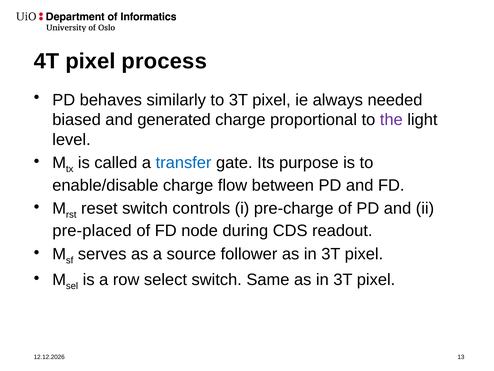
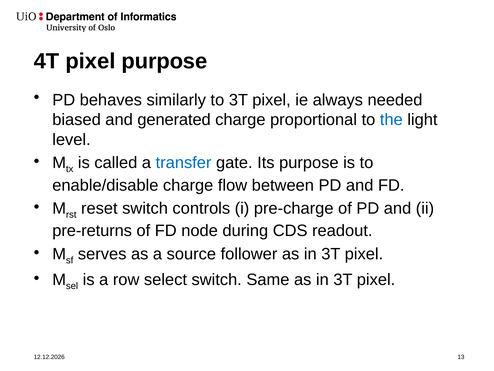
pixel process: process -> purpose
the colour: purple -> blue
pre-placed: pre-placed -> pre-returns
